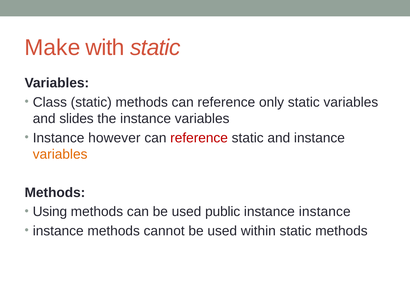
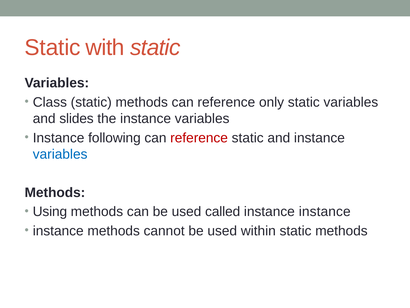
Make at (53, 48): Make -> Static
however: however -> following
variables at (60, 154) colour: orange -> blue
public: public -> called
